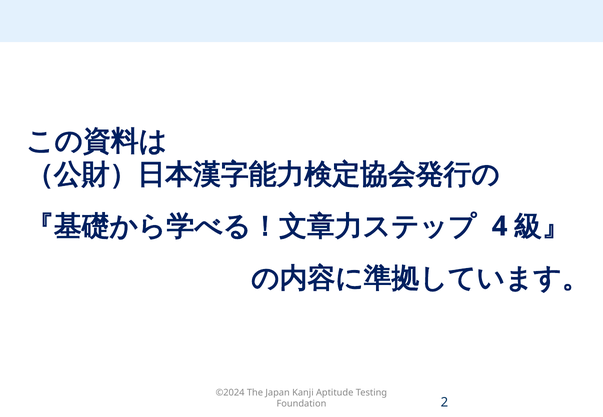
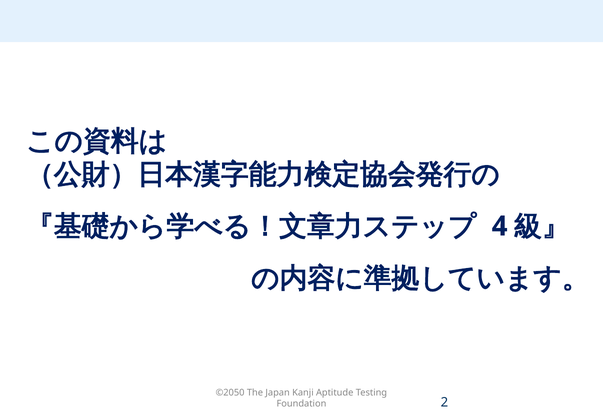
©2024: ©2024 -> ©2050
